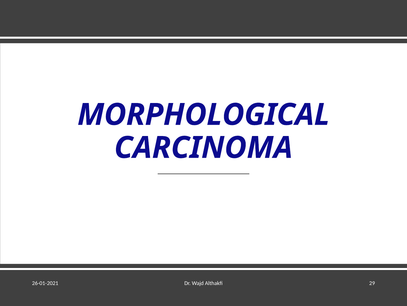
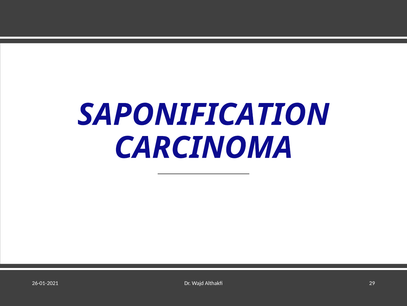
MORPHOLOGICAL: MORPHOLOGICAL -> SAPONIFICATION
